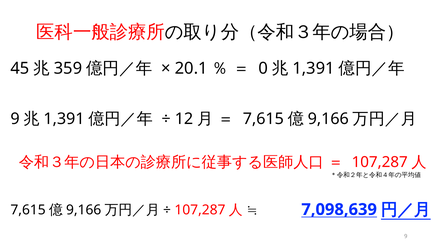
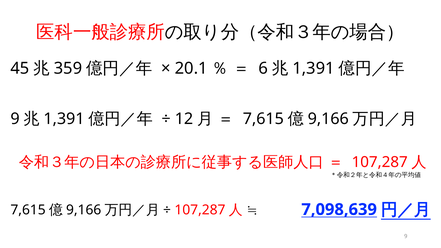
0: 0 -> 6
